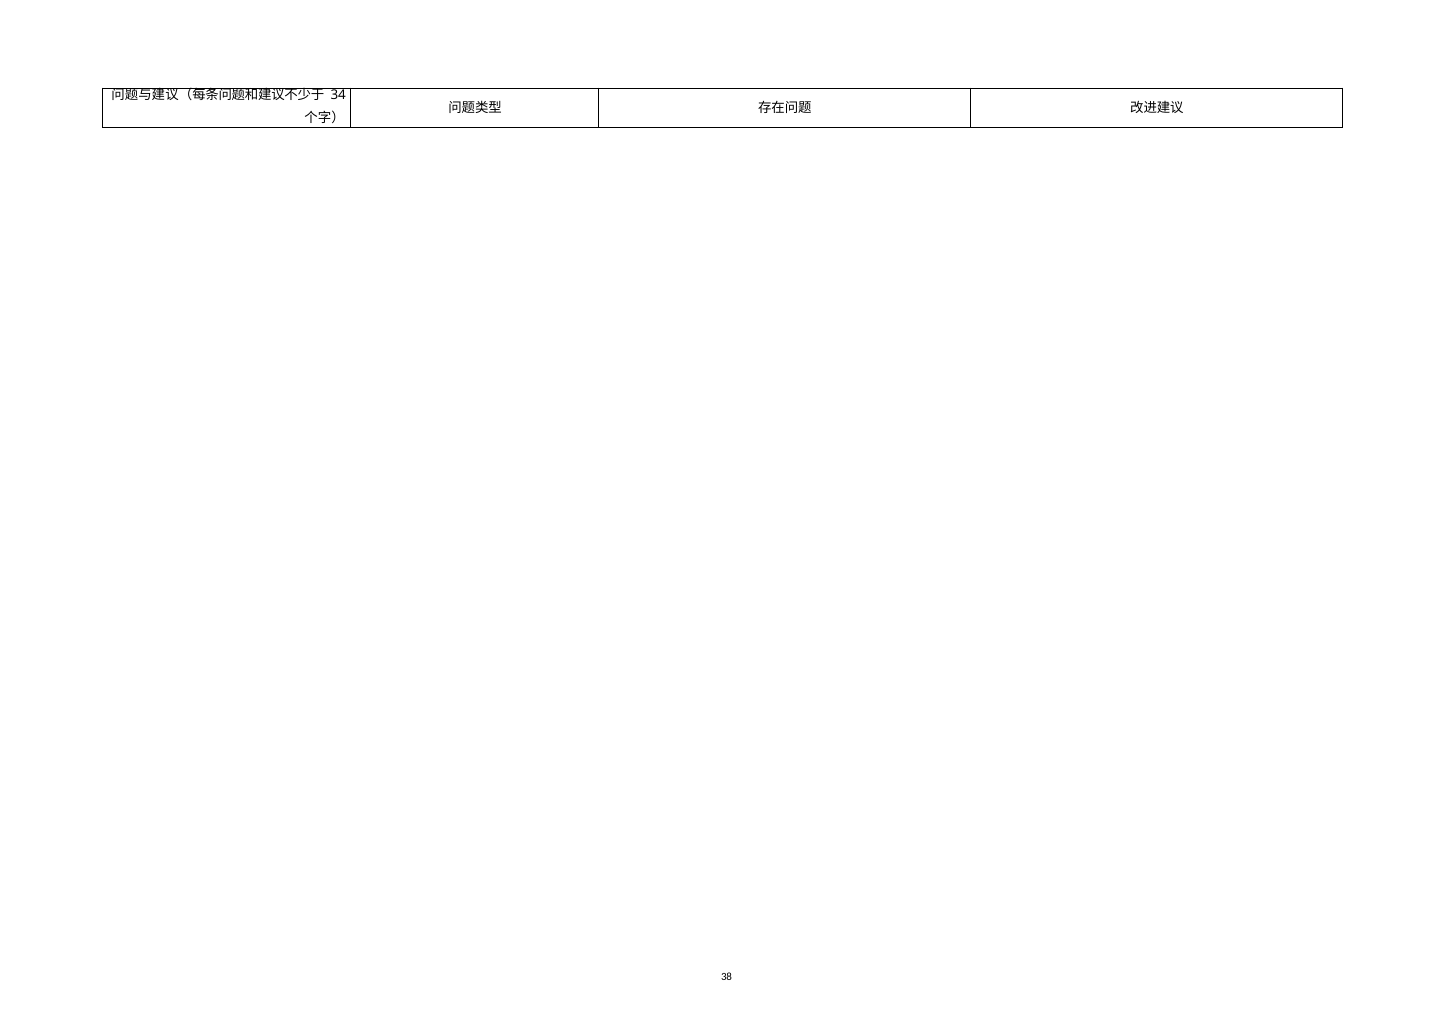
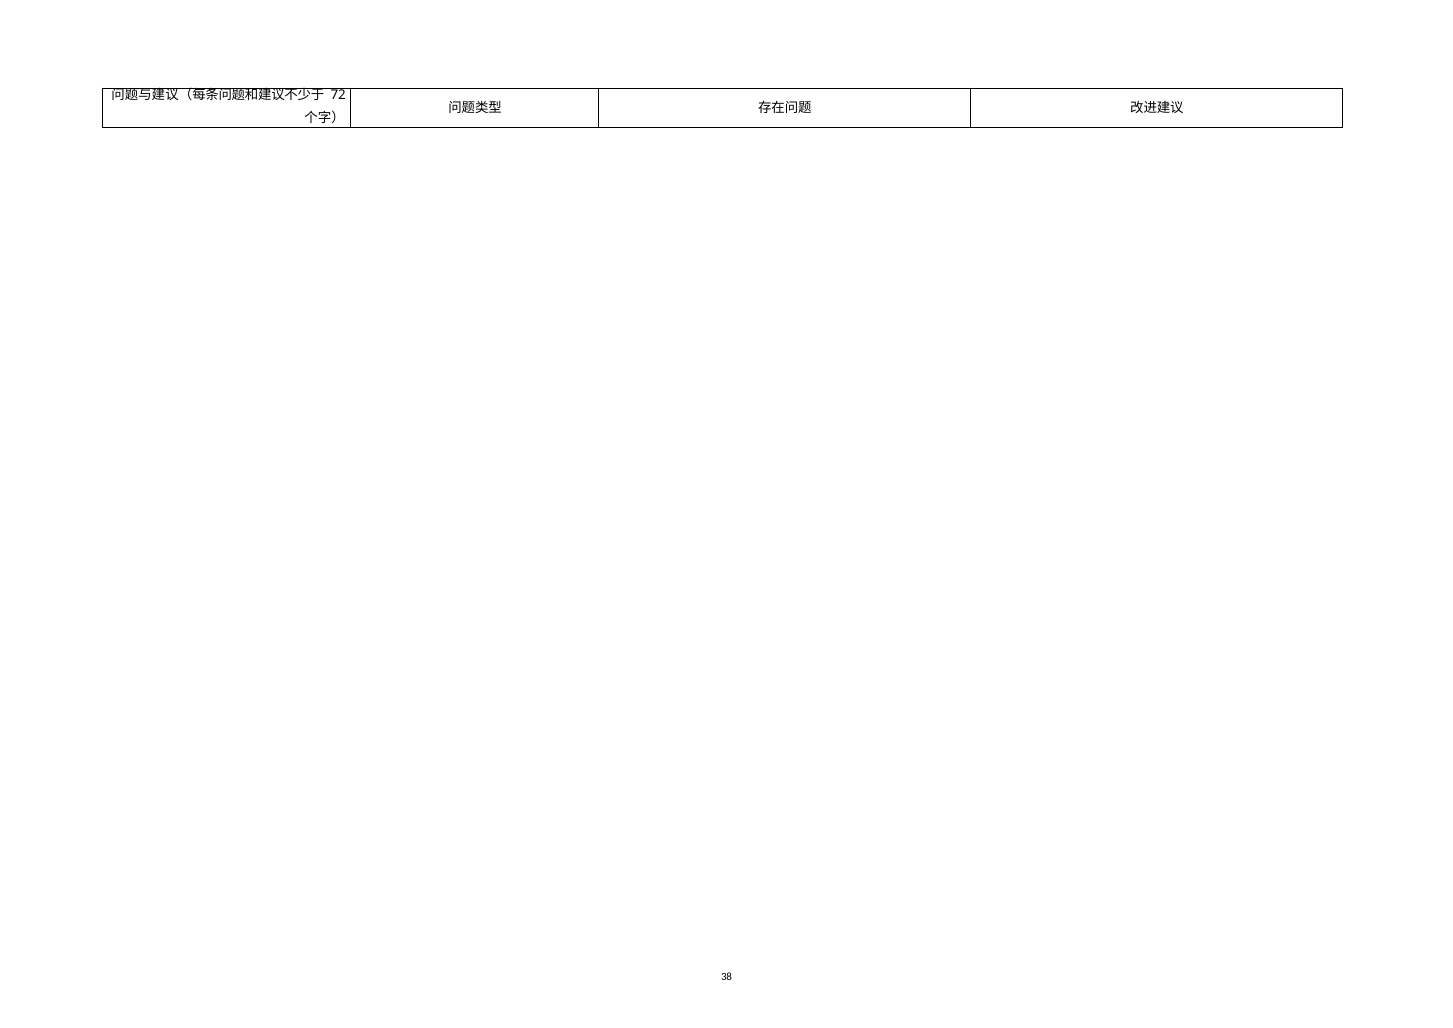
34: 34 -> 72
